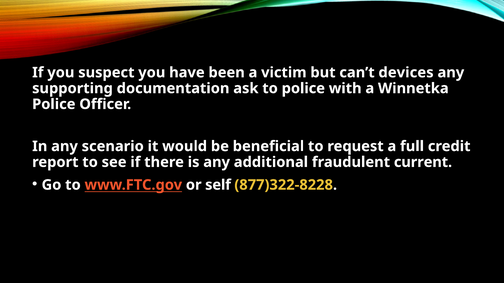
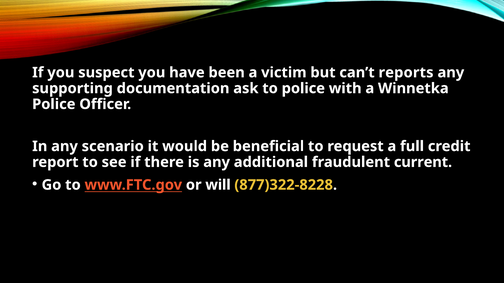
devices: devices -> reports
self: self -> will
